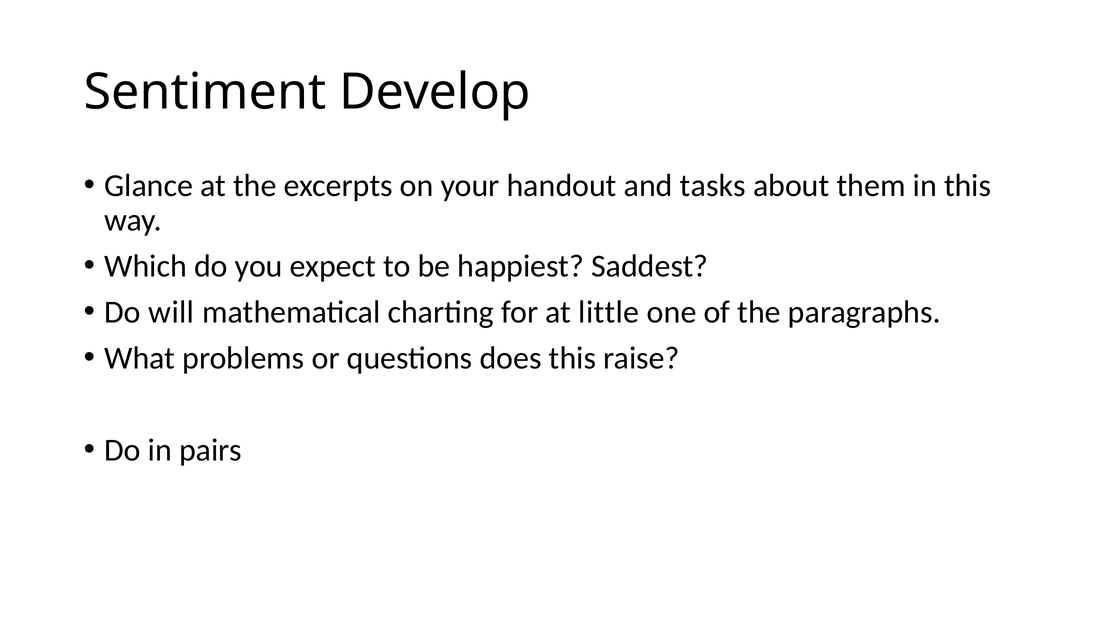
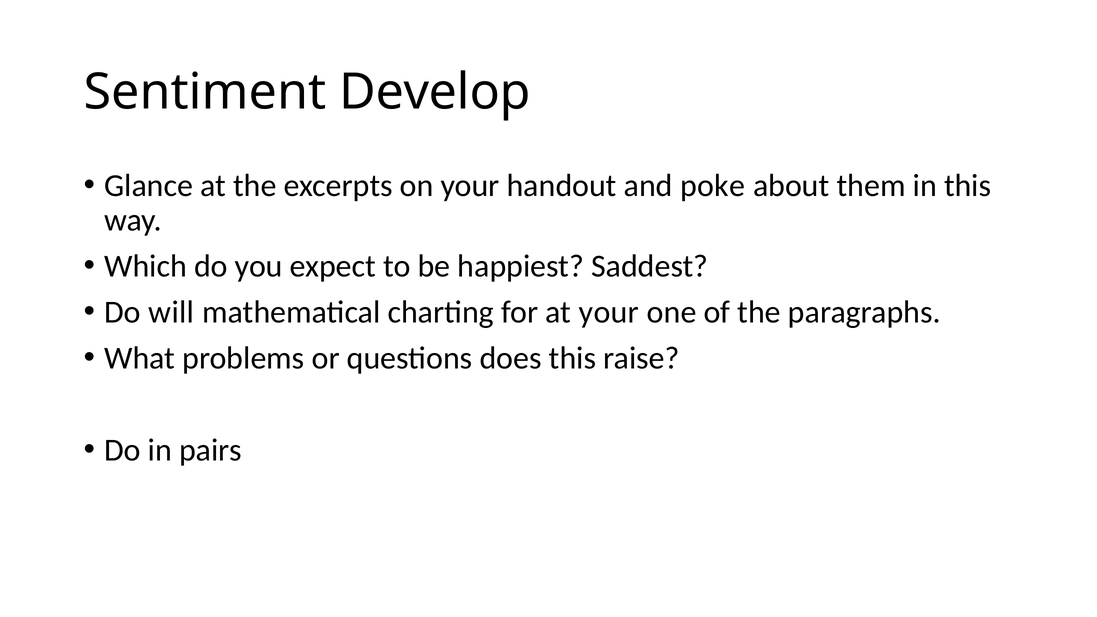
tasks: tasks -> poke
at little: little -> your
